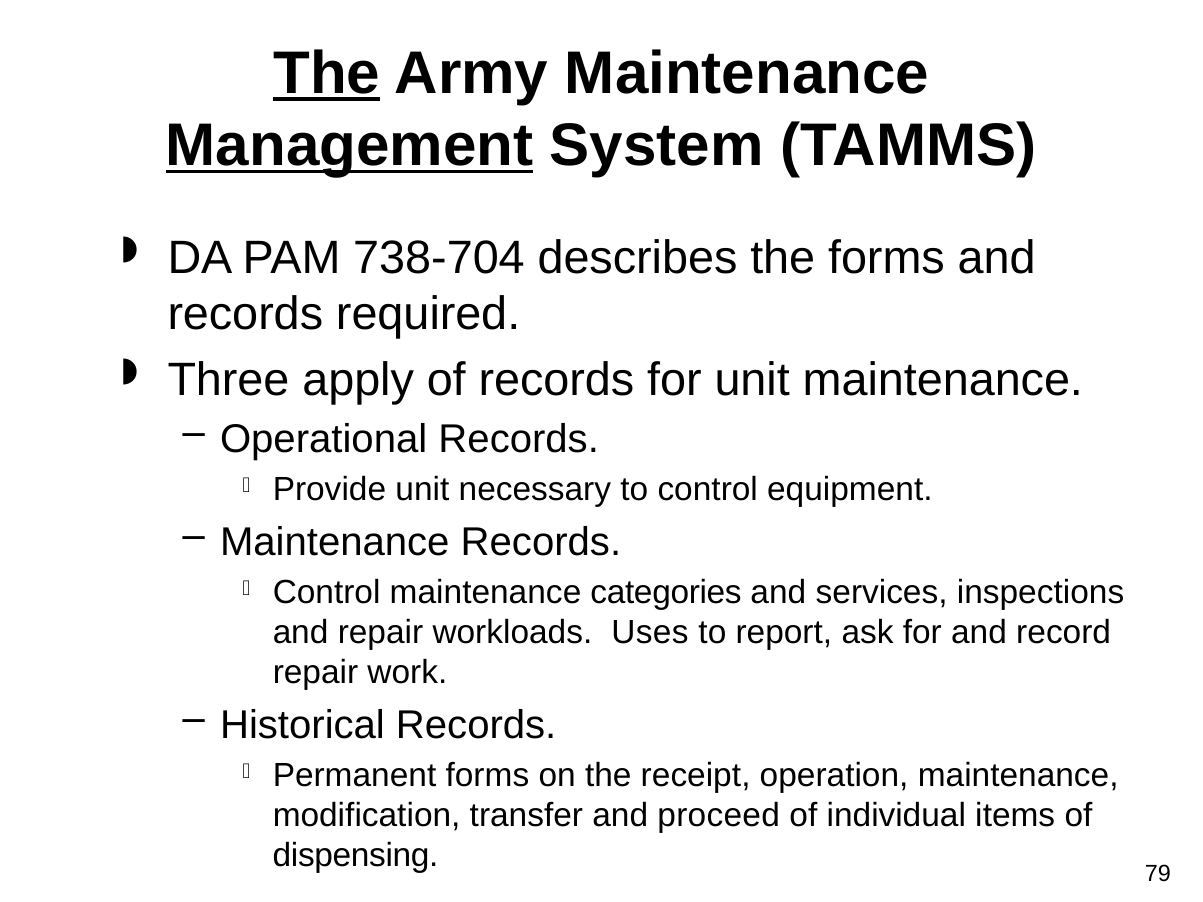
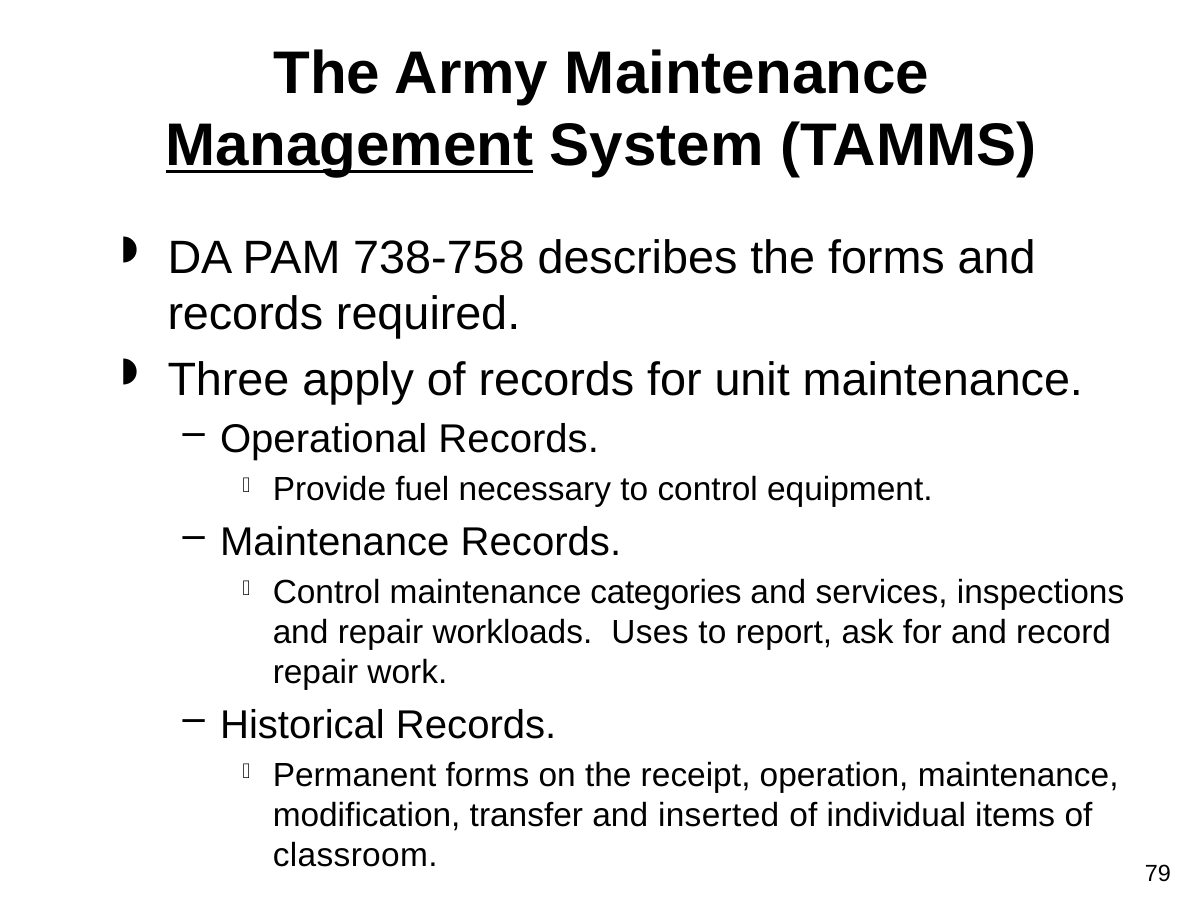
The at (327, 73) underline: present -> none
738-704: 738-704 -> 738-758
Provide unit: unit -> fuel
proceed: proceed -> inserted
dispensing: dispensing -> classroom
